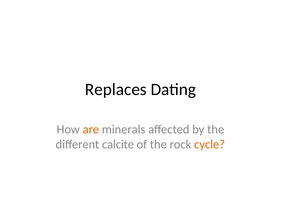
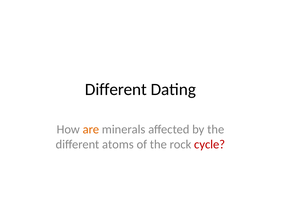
Replaces at (116, 89): Replaces -> Different
calcite: calcite -> atoms
cycle colour: orange -> red
